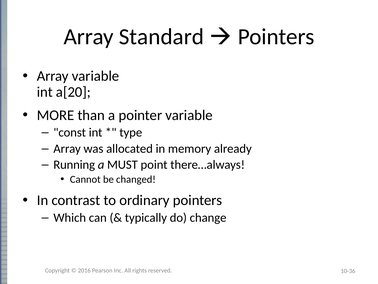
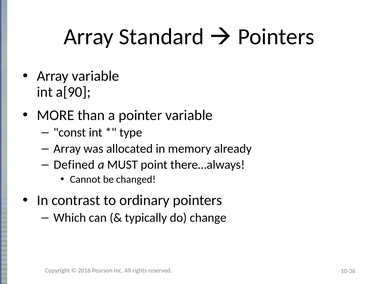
a[20: a[20 -> a[90
Running: Running -> Defined
